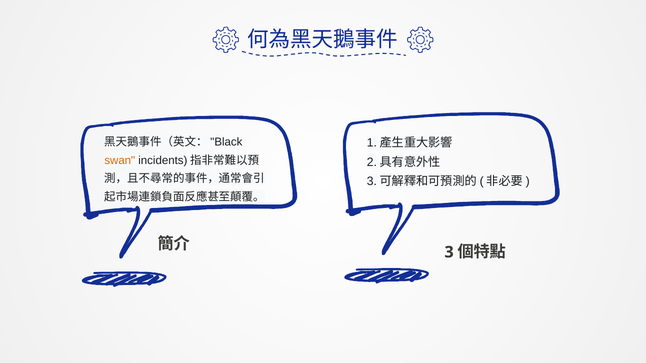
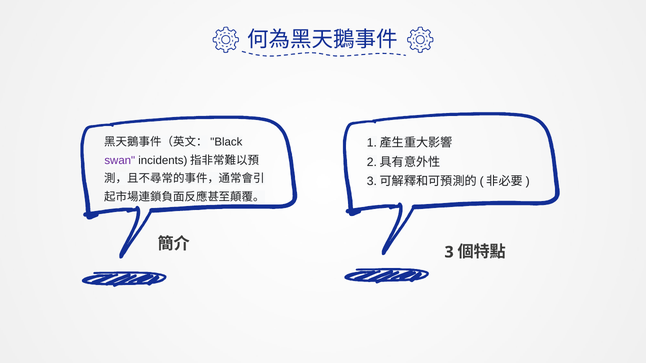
swan colour: orange -> purple
